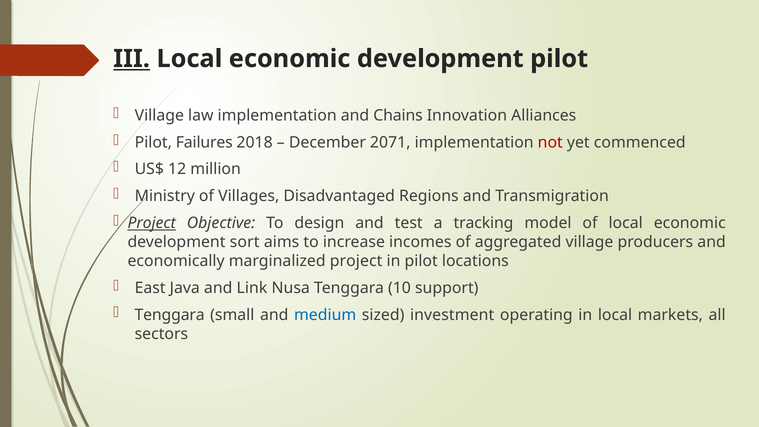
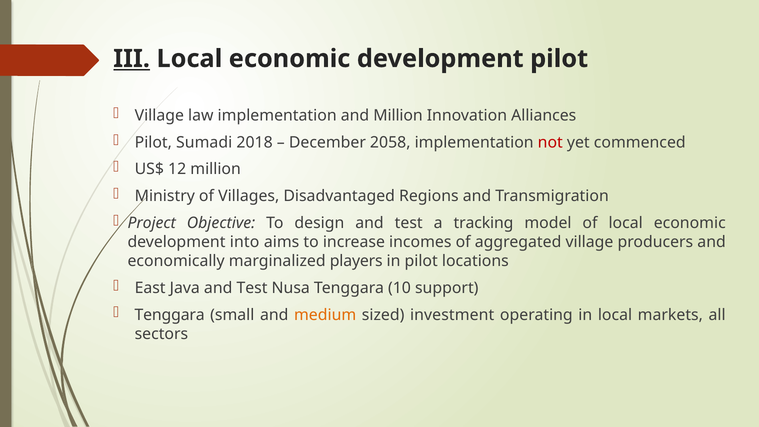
and Chains: Chains -> Million
Failures: Failures -> Sumadi
2071: 2071 -> 2058
Project at (152, 223) underline: present -> none
sort: sort -> into
marginalized project: project -> players
Java and Link: Link -> Test
medium colour: blue -> orange
